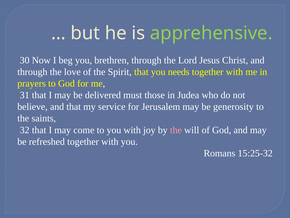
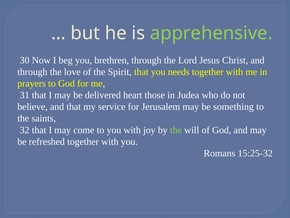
must: must -> heart
generosity: generosity -> something
the at (176, 130) colour: pink -> light green
